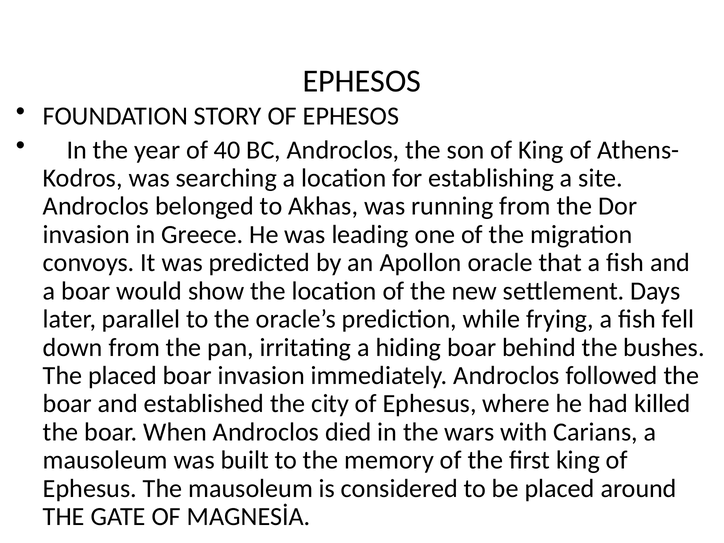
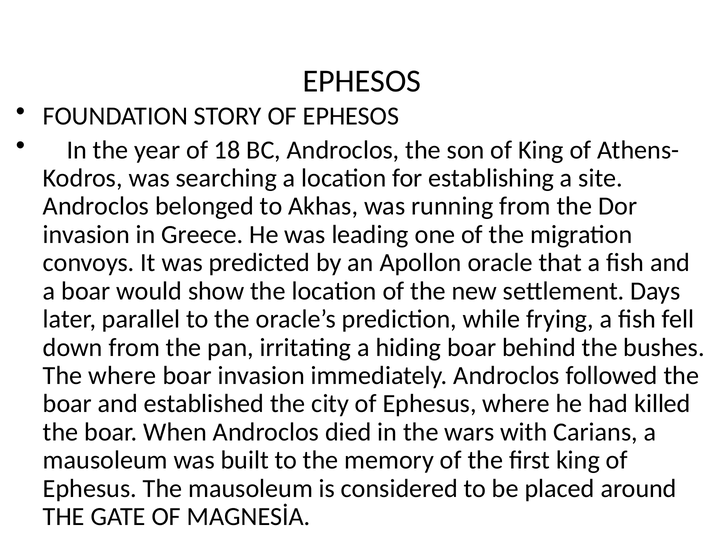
40: 40 -> 18
The placed: placed -> where
